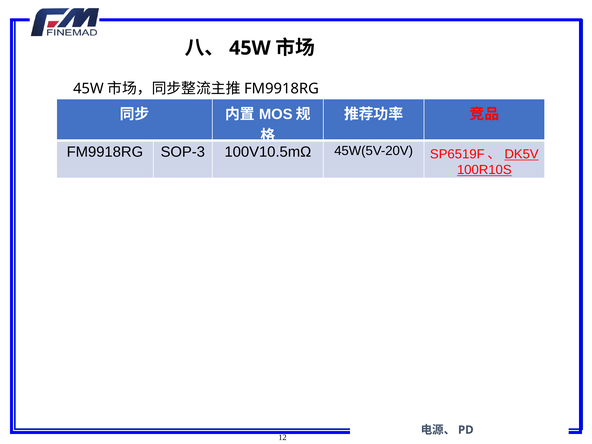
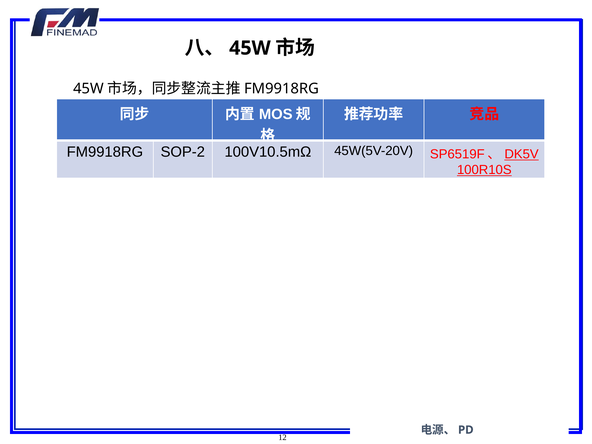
SOP-3: SOP-3 -> SOP-2
